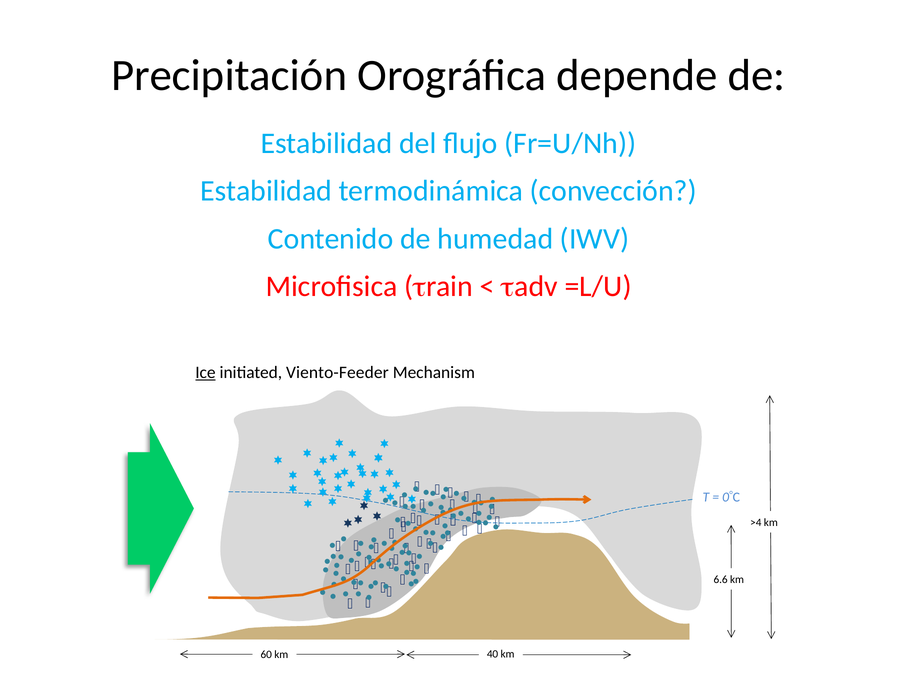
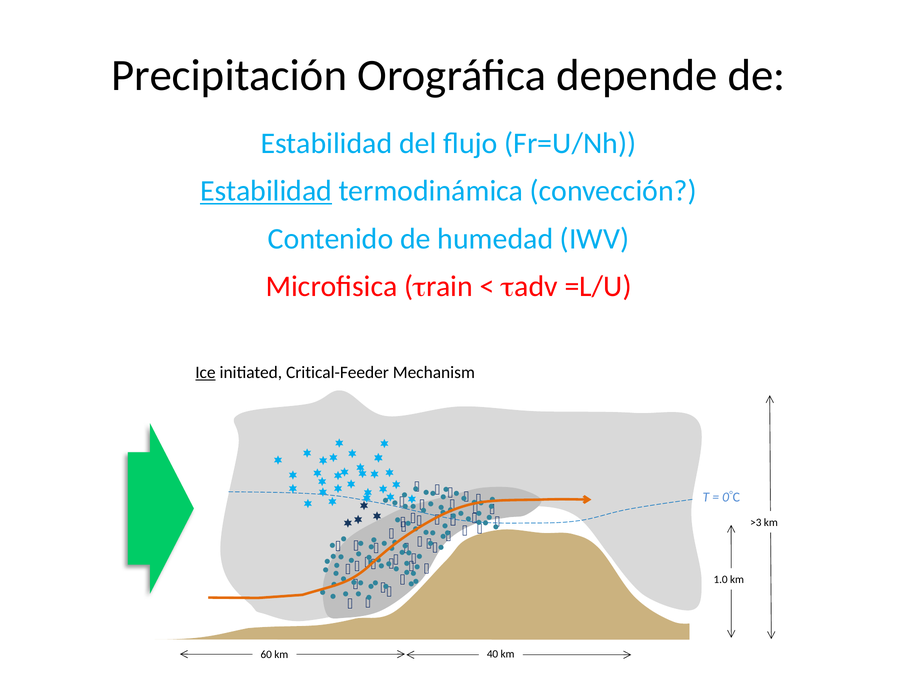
Estabilidad at (266, 191) underline: none -> present
Viento-Feeder: Viento-Feeder -> Critical-Feeder
>4: >4 -> >3
6.6: 6.6 -> 1.0
